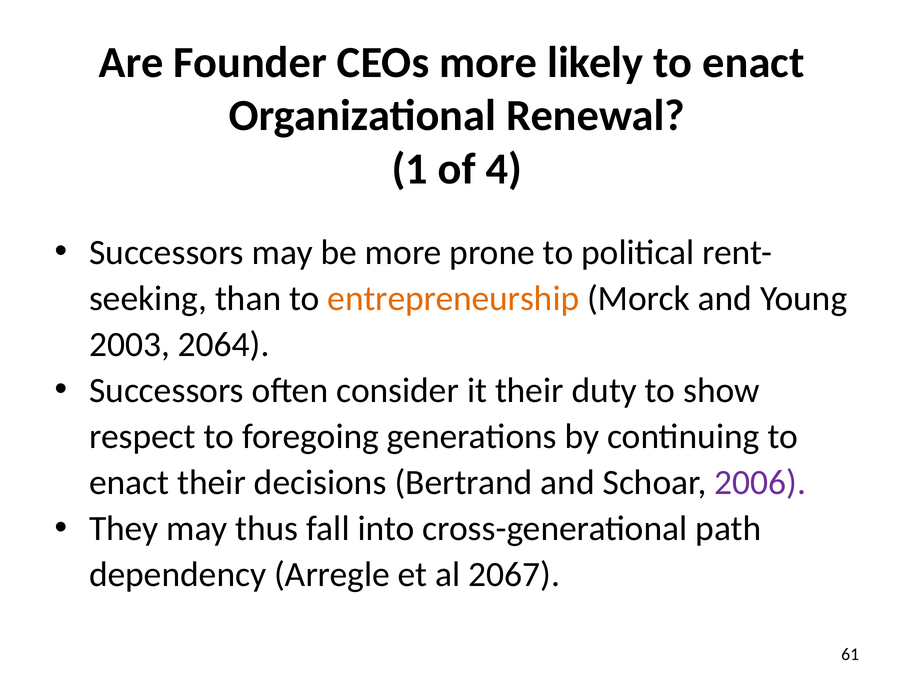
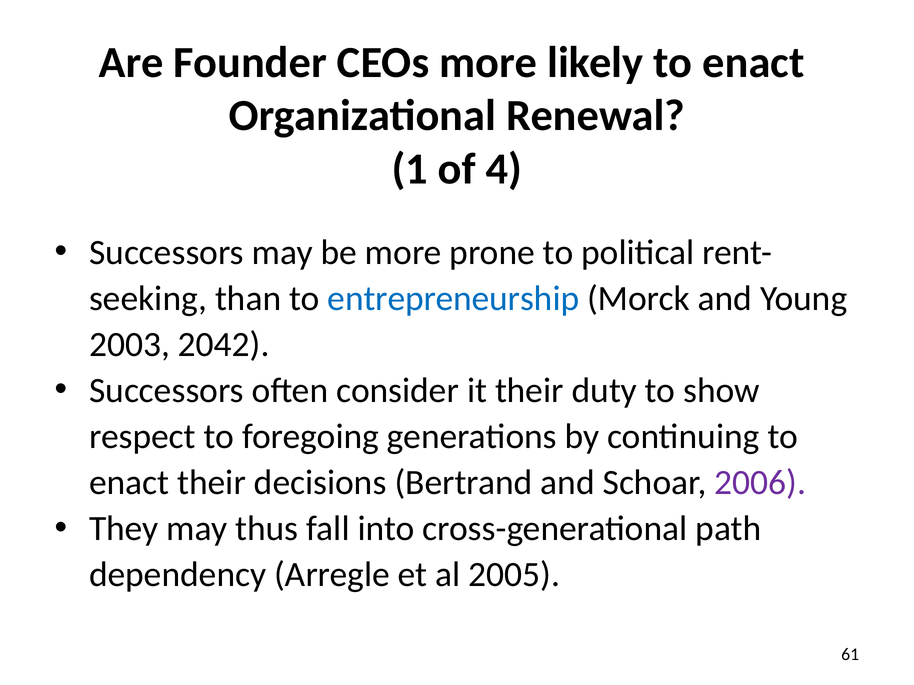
entrepreneurship colour: orange -> blue
2064: 2064 -> 2042
2067: 2067 -> 2005
